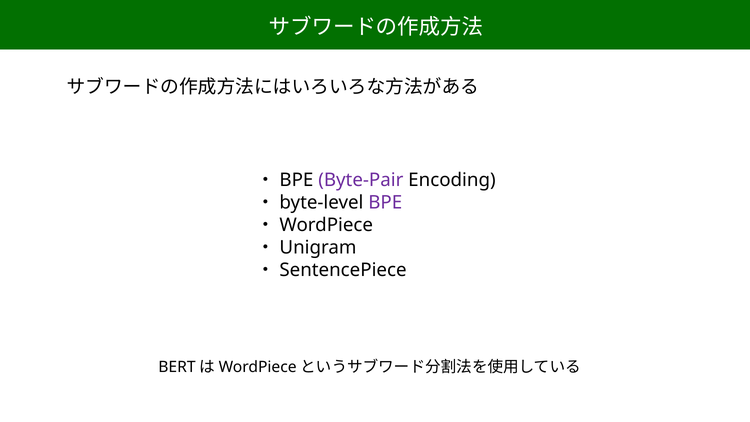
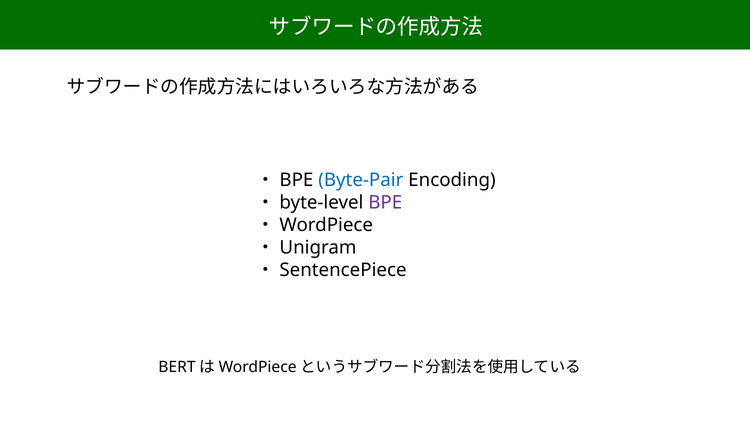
Byte-Pair colour: purple -> blue
